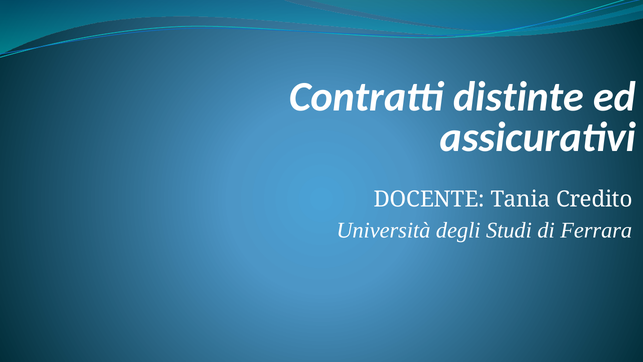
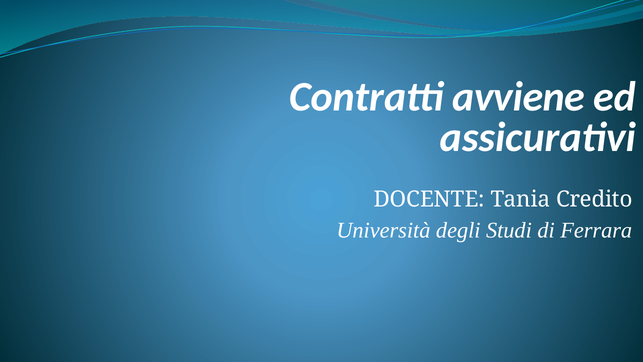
distinte: distinte -> avviene
